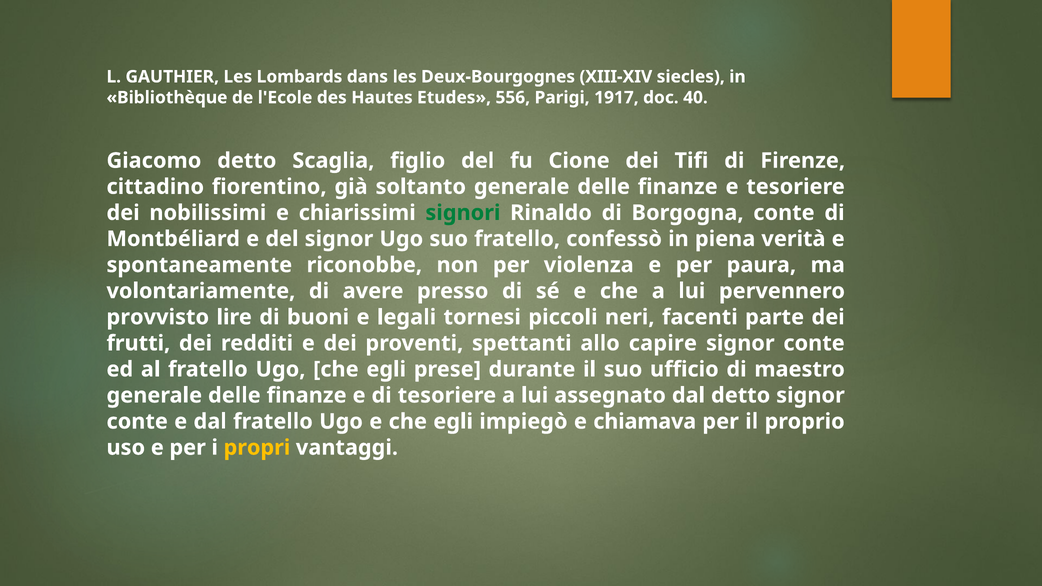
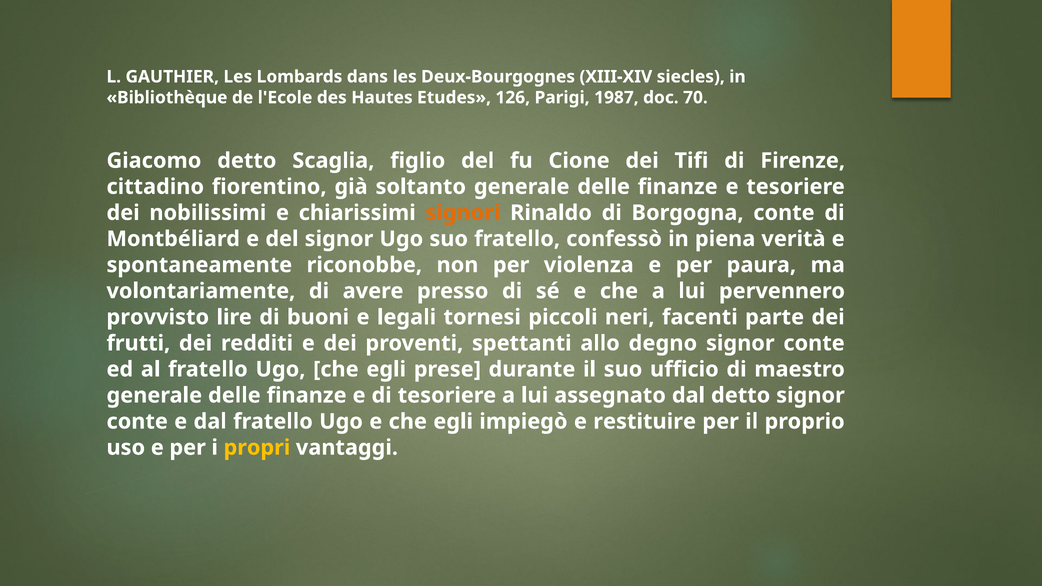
556: 556 -> 126
1917: 1917 -> 1987
40: 40 -> 70
signori colour: green -> orange
capire: capire -> degno
chiamava: chiamava -> restituire
